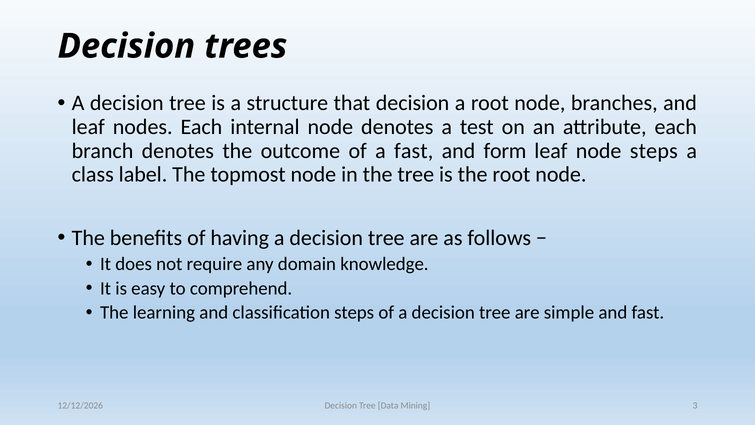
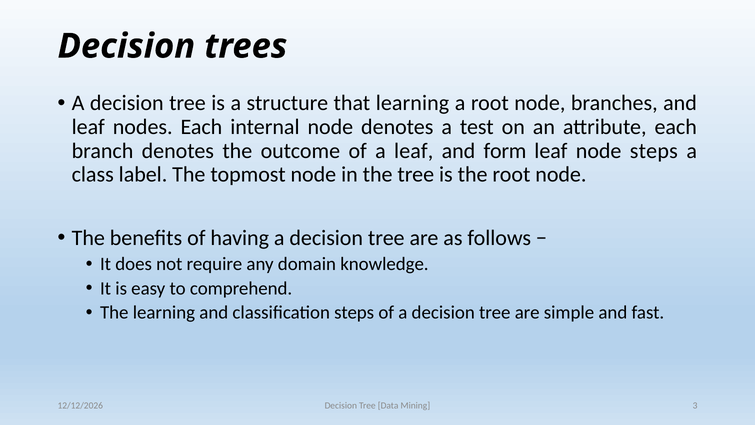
that decision: decision -> learning
a fast: fast -> leaf
